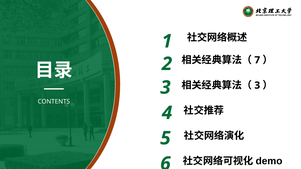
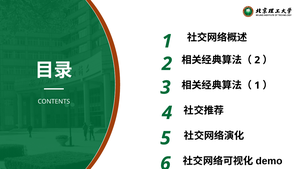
7 at (257, 60): 7 -> 2
3 at (257, 86): 3 -> 1
